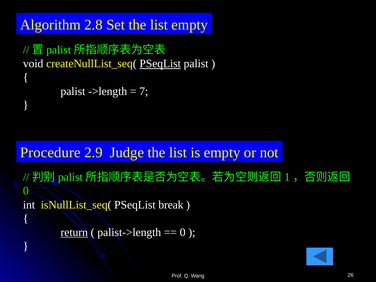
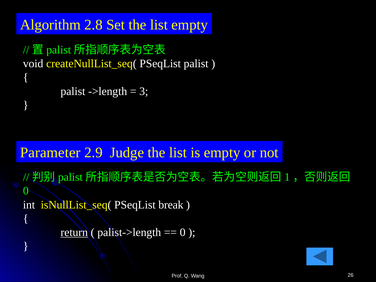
PSeqList at (160, 64) underline: present -> none
7: 7 -> 3
Procedure: Procedure -> Parameter
